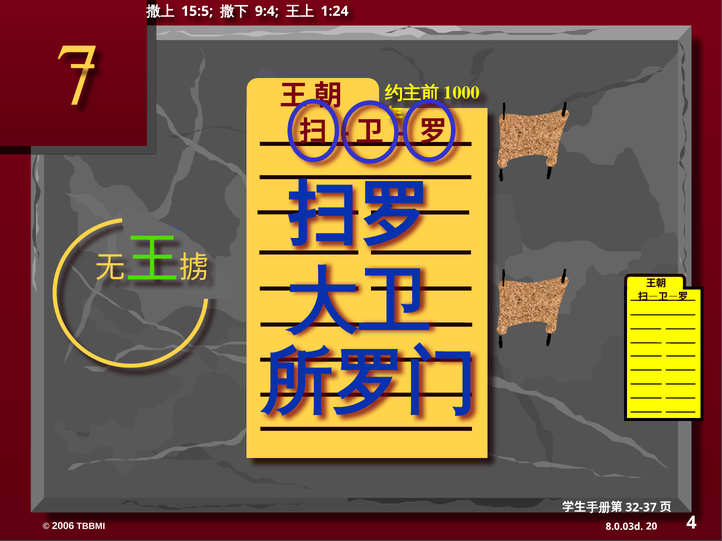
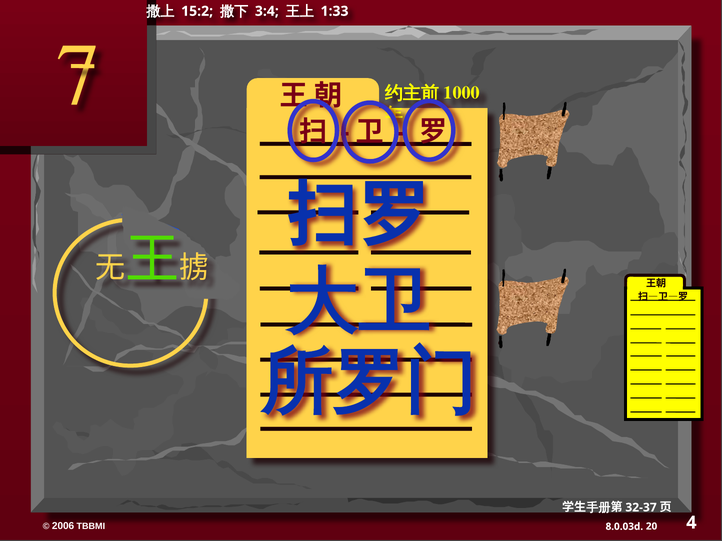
15:5: 15:5 -> 15:2
9:4: 9:4 -> 3:4
1:24: 1:24 -> 1:33
